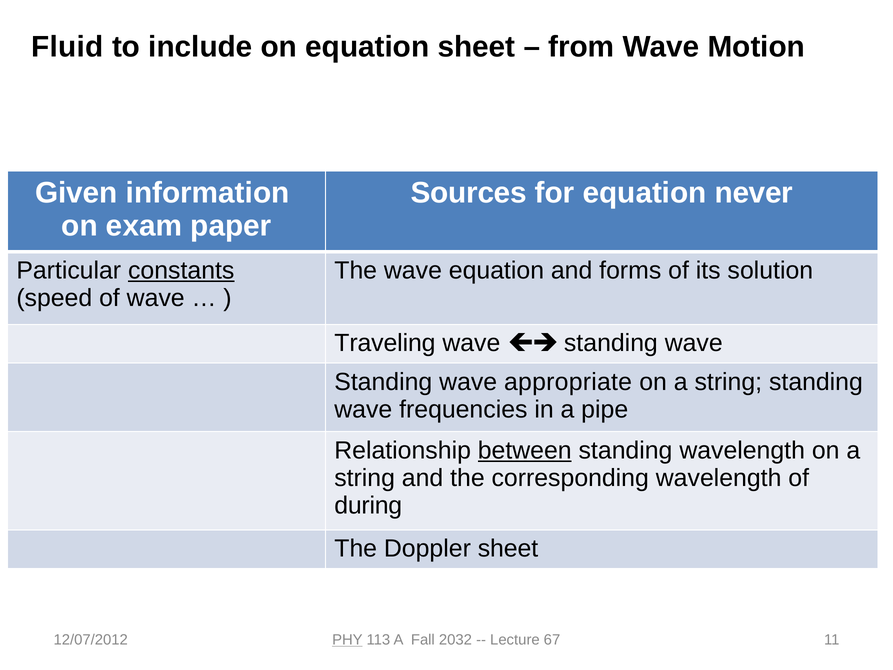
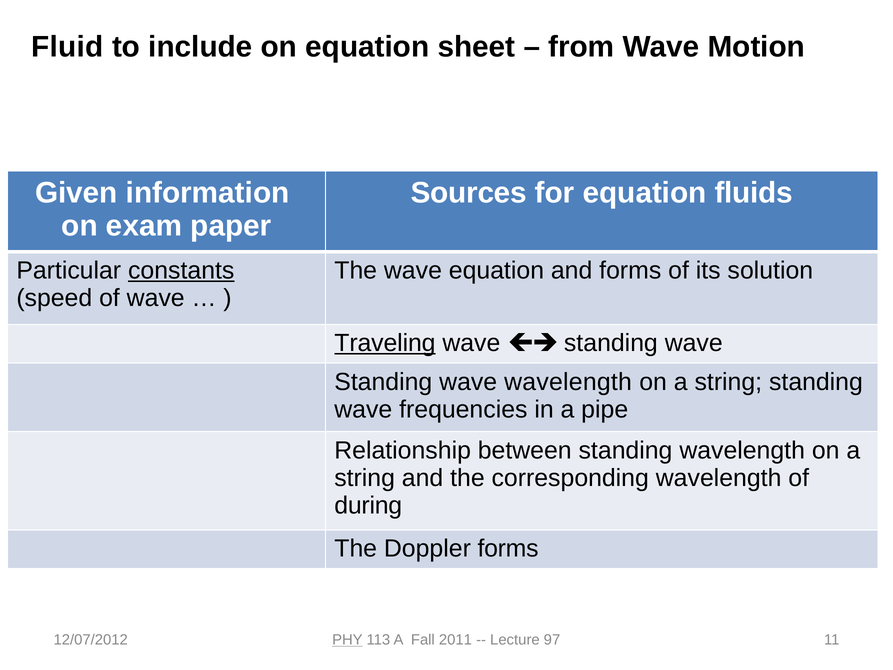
never: never -> fluids
Traveling underline: none -> present
wave appropriate: appropriate -> wavelength
between underline: present -> none
Doppler sheet: sheet -> forms
2032: 2032 -> 2011
67: 67 -> 97
